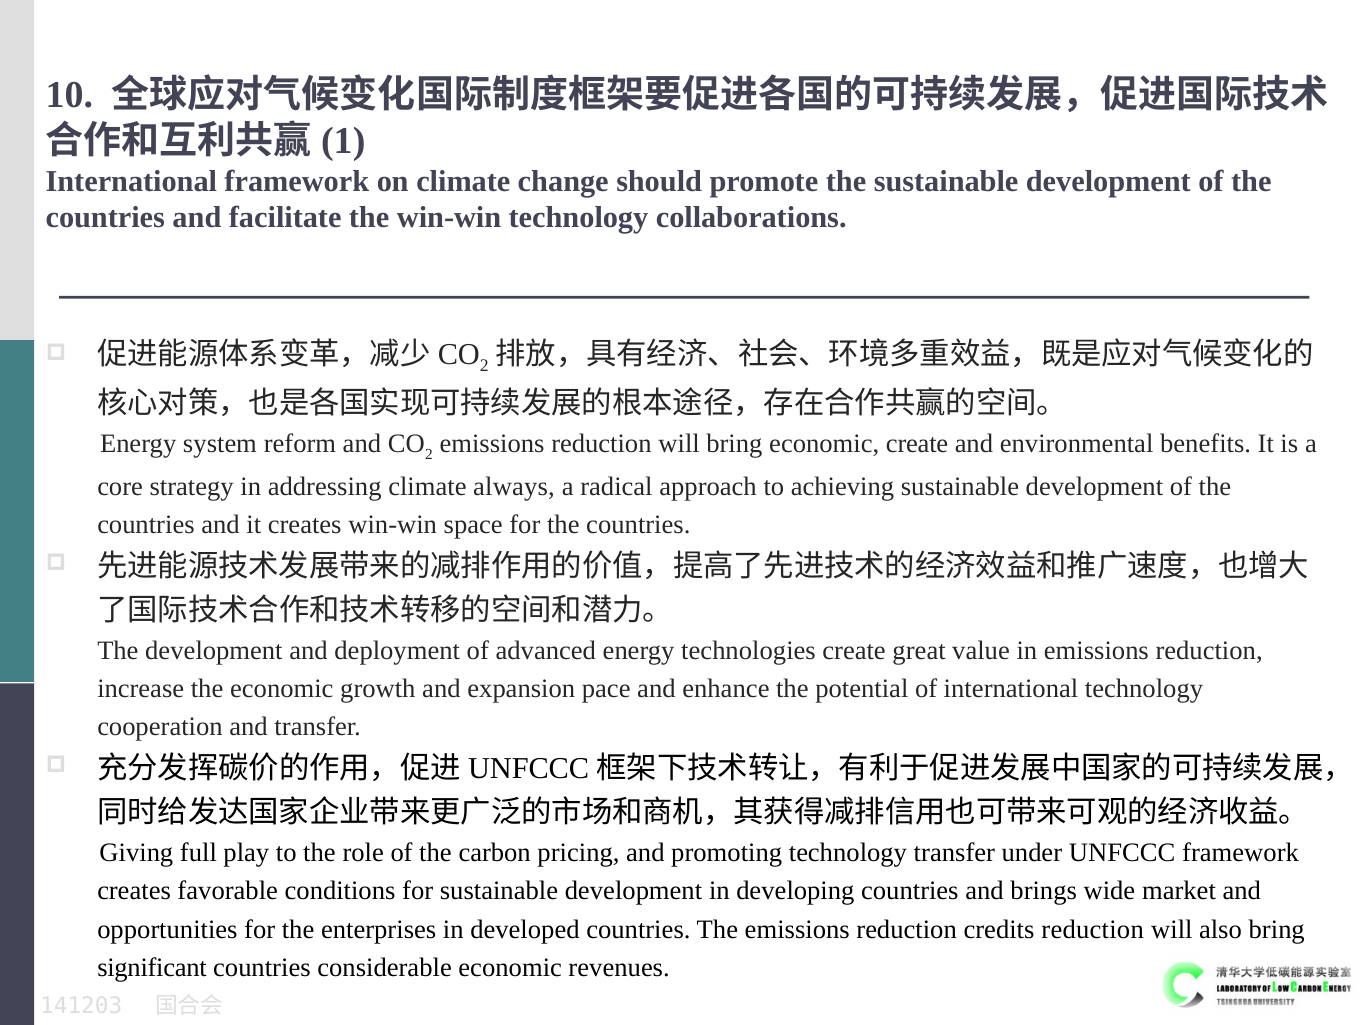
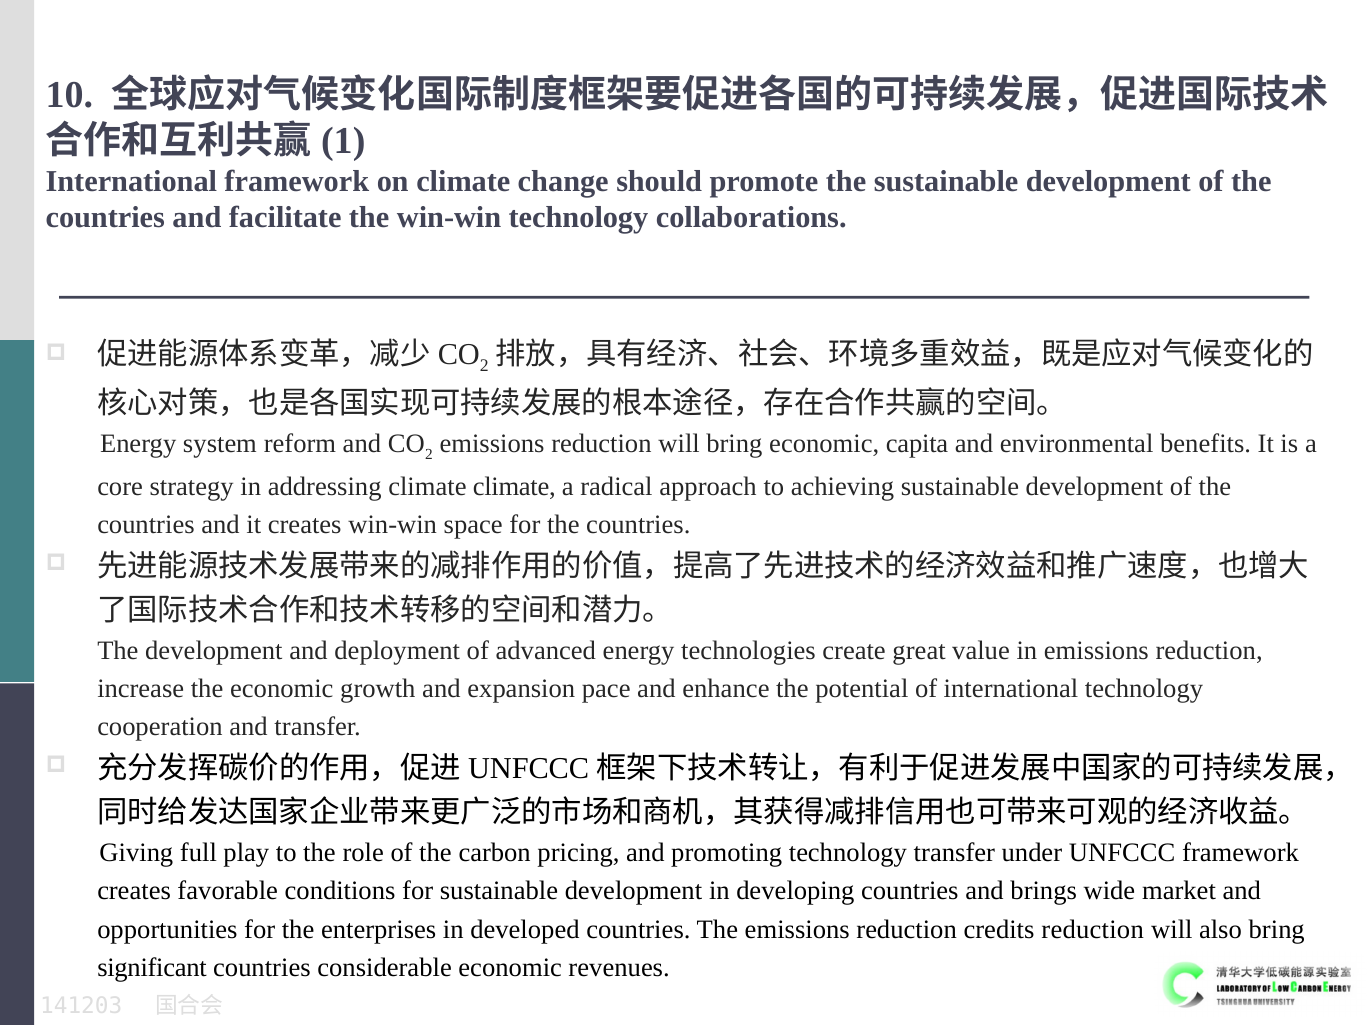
economic create: create -> capita
climate always: always -> climate
